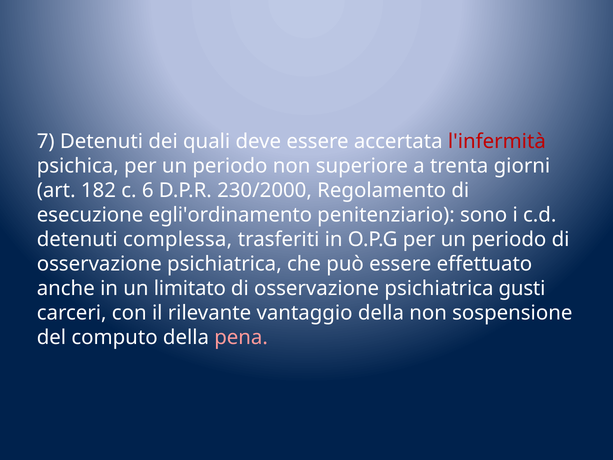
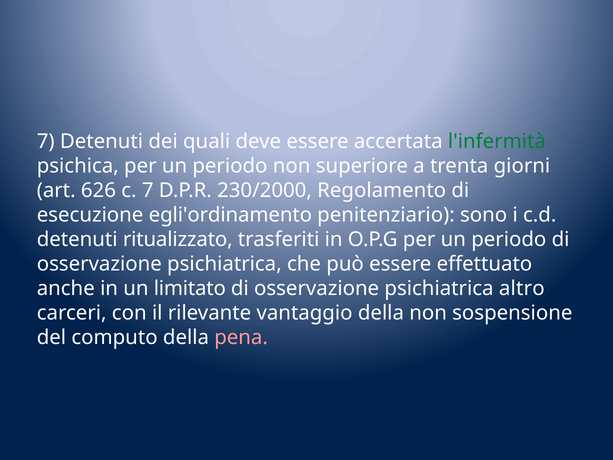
l'infermità colour: red -> green
182: 182 -> 626
c 6: 6 -> 7
complessa: complessa -> ritualizzato
gusti: gusti -> altro
